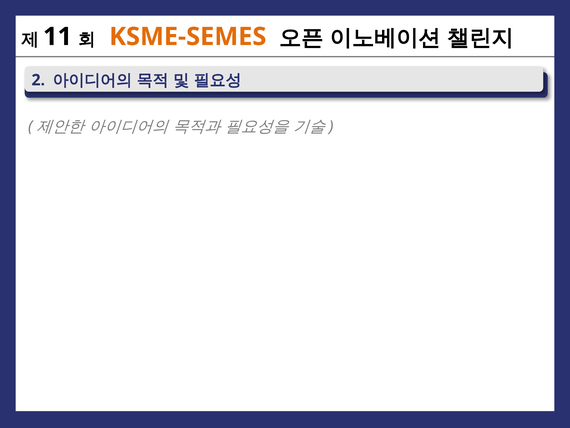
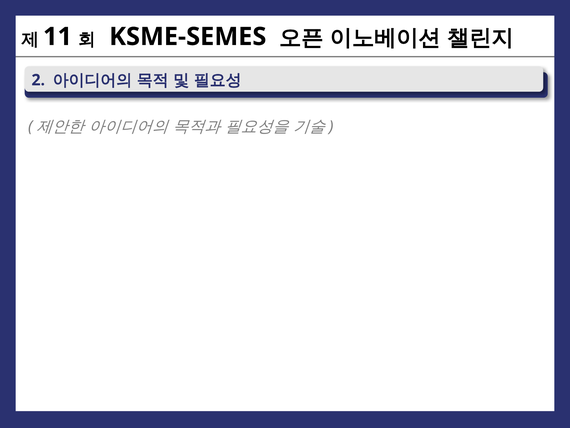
KSME-SEMES colour: orange -> black
